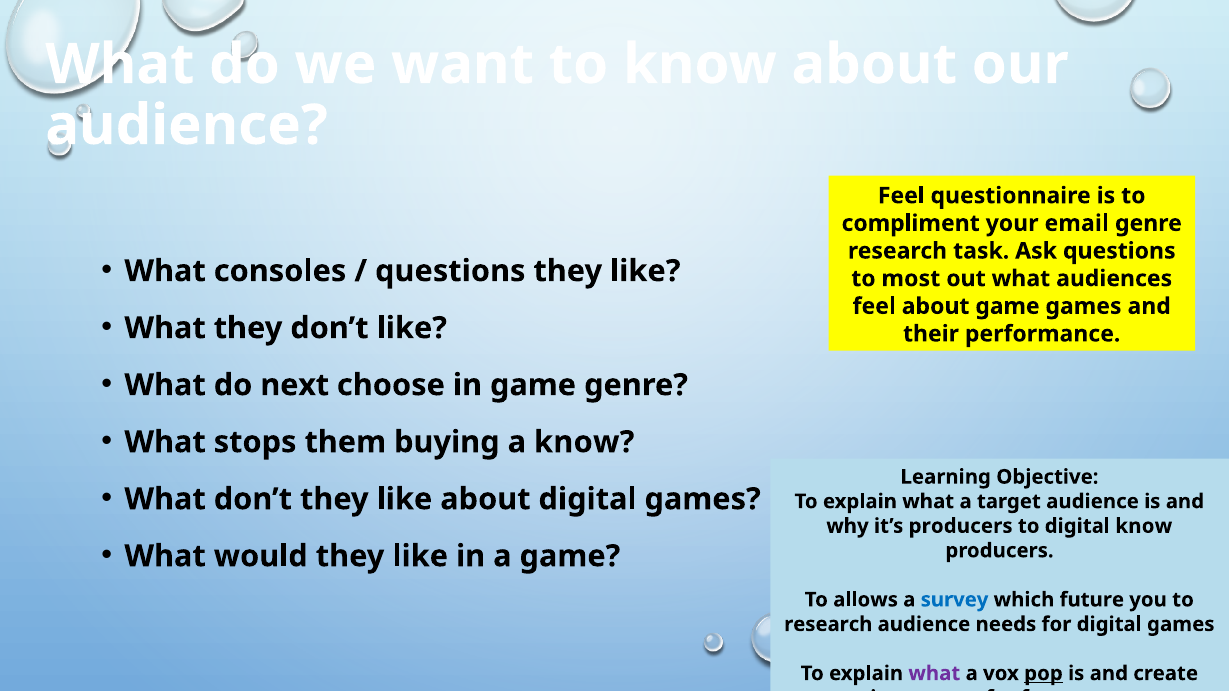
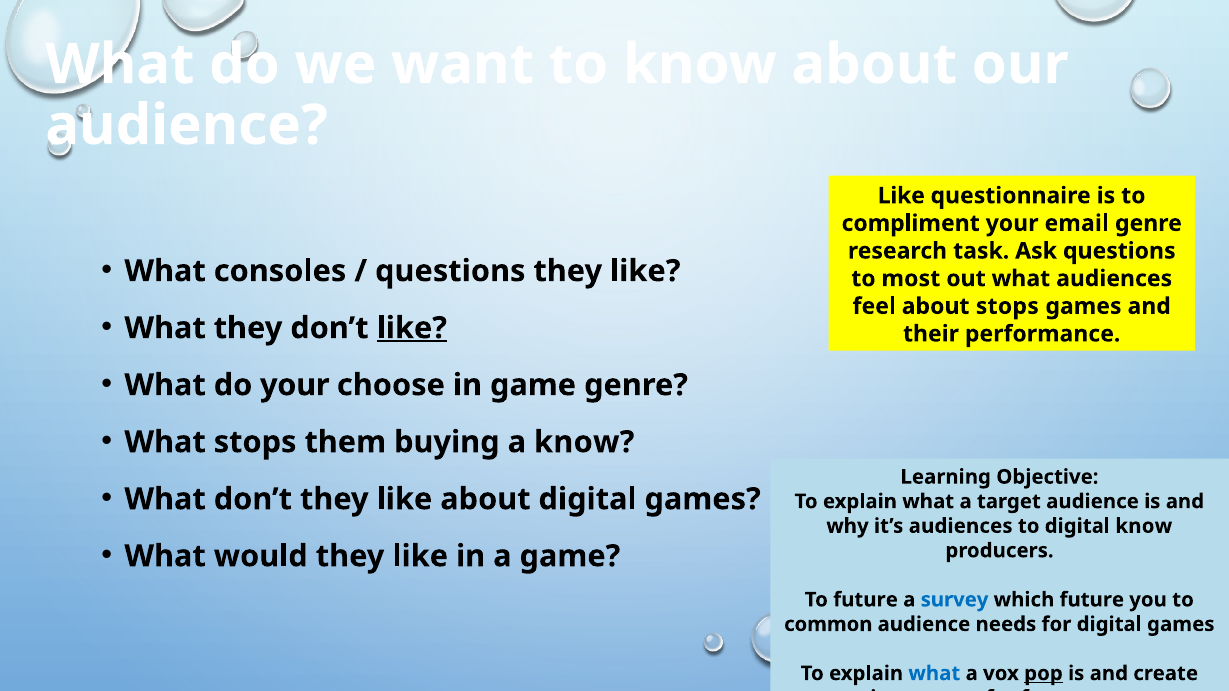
Feel at (901, 196): Feel -> Like
about game: game -> stops
like at (412, 328) underline: none -> present
do next: next -> your
it’s producers: producers -> audiences
To allows: allows -> future
research at (828, 625): research -> common
what at (934, 674) colour: purple -> blue
